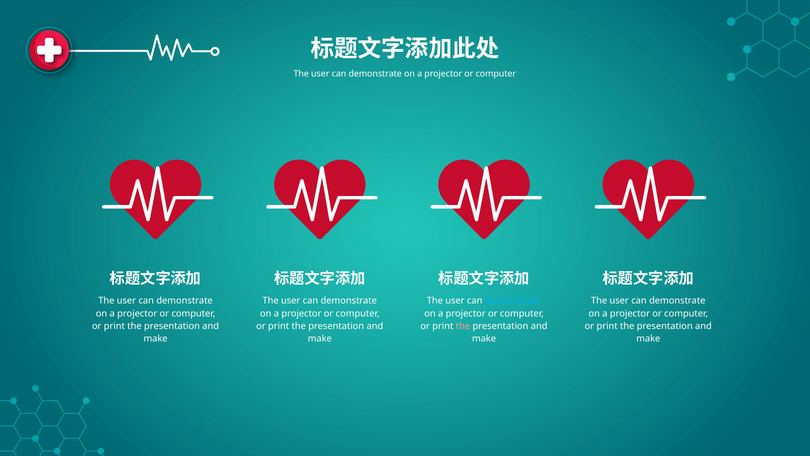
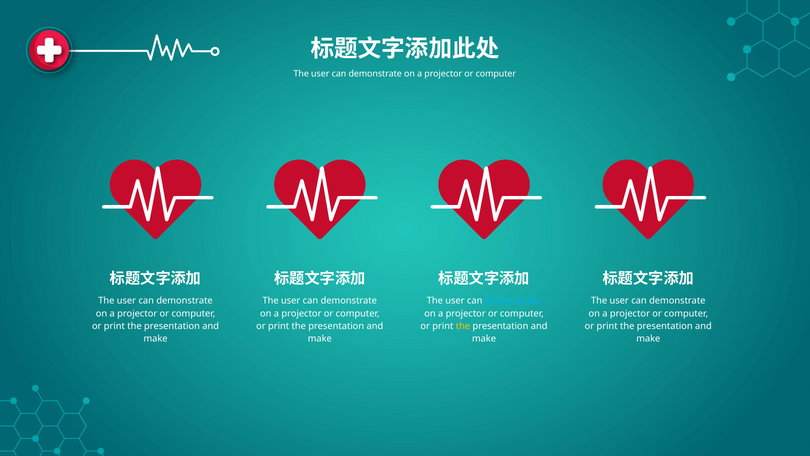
the at (463, 326) colour: pink -> yellow
